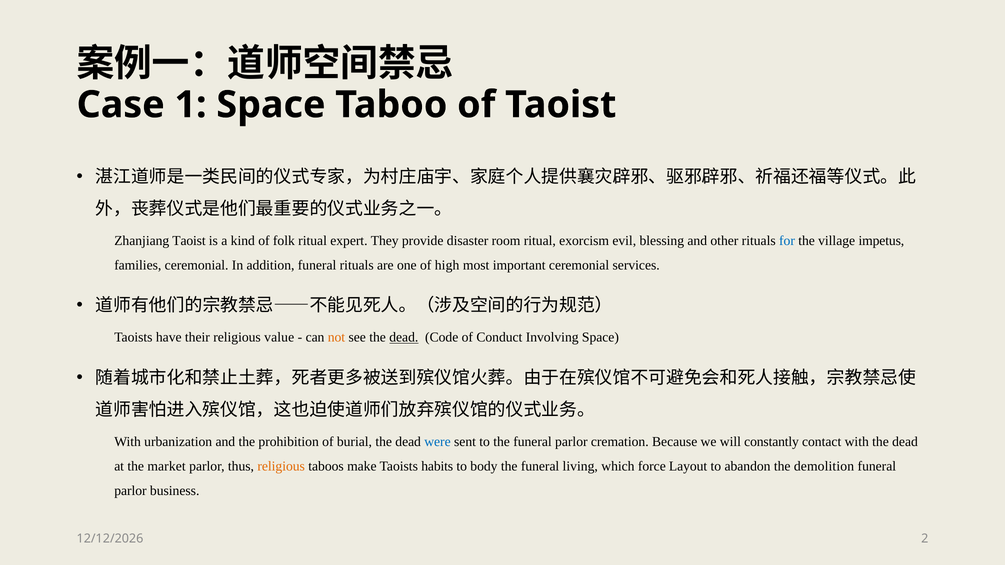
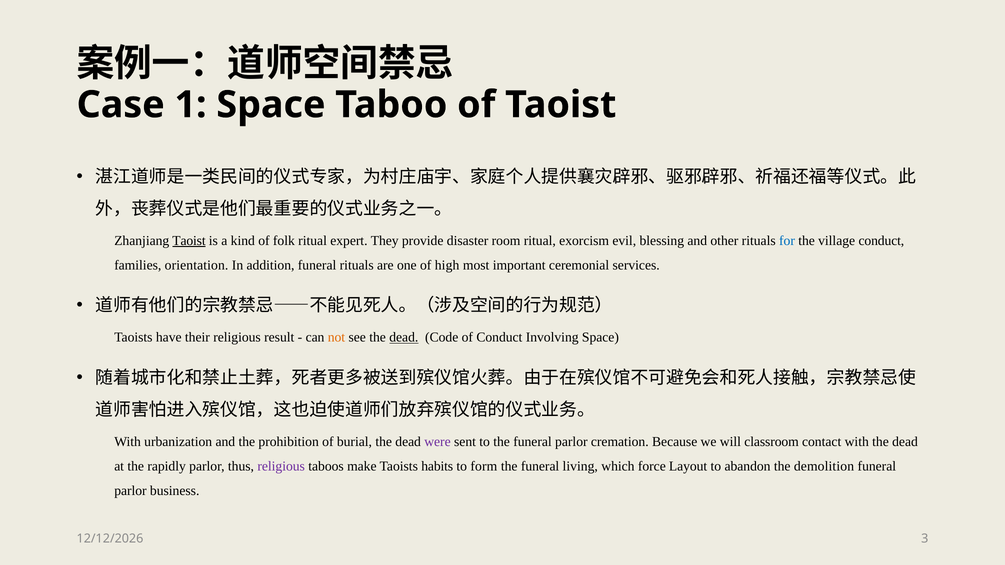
Taoist at (189, 241) underline: none -> present
village impetus: impetus -> conduct
families ceremonial: ceremonial -> orientation
value: value -> result
were colour: blue -> purple
constantly: constantly -> classroom
market: market -> rapidly
religious at (281, 466) colour: orange -> purple
body: body -> form
2: 2 -> 3
